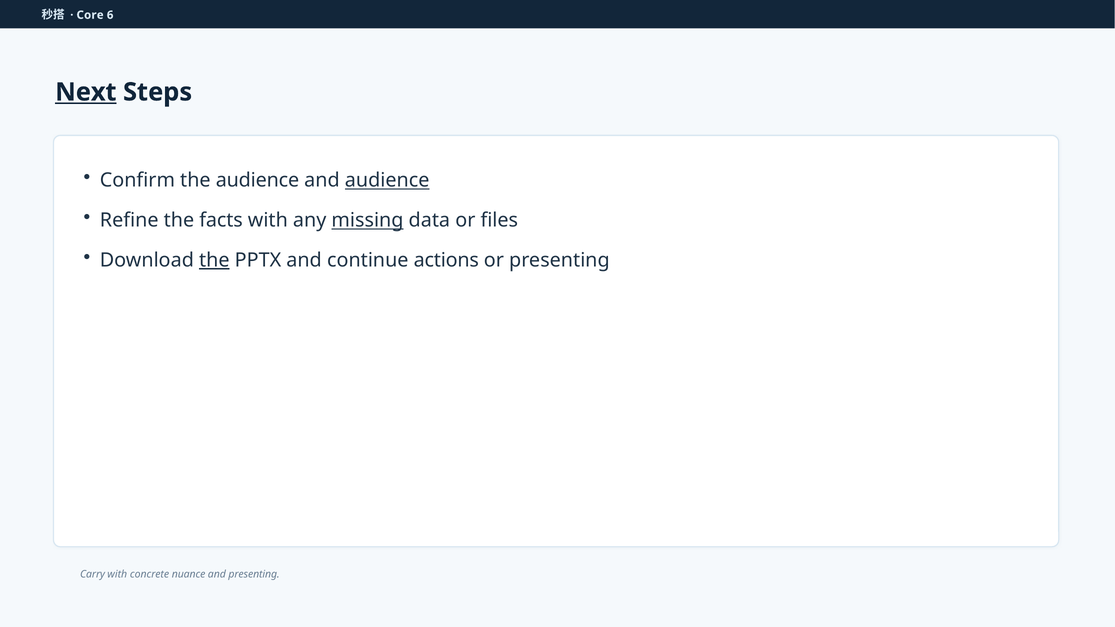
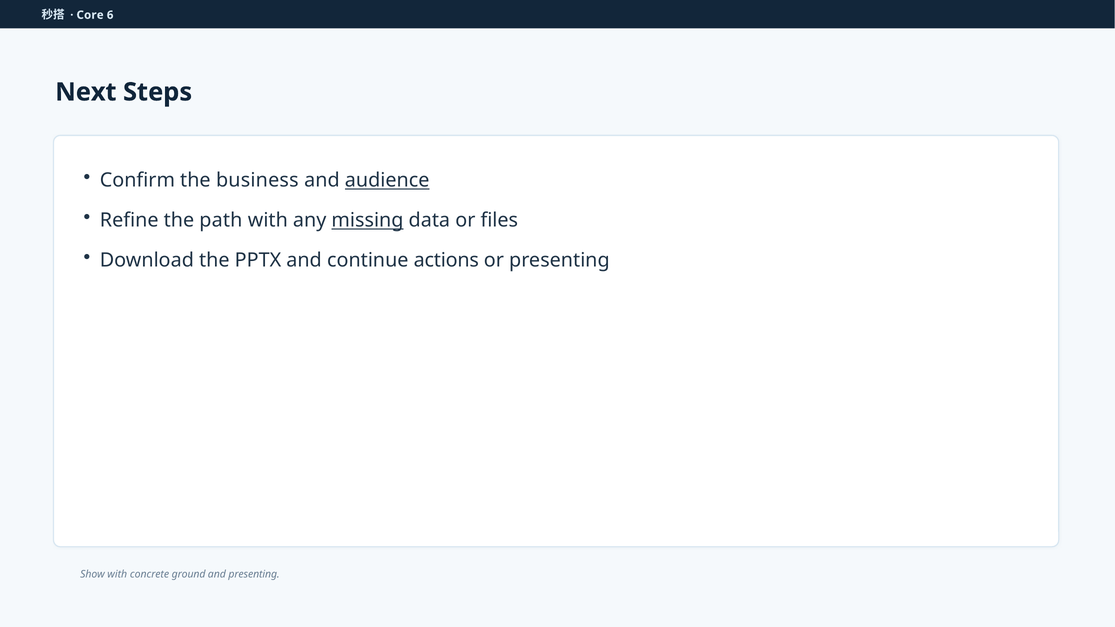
Next underline: present -> none
the audience: audience -> business
facts: facts -> path
the at (214, 260) underline: present -> none
Carry: Carry -> Show
nuance: nuance -> ground
